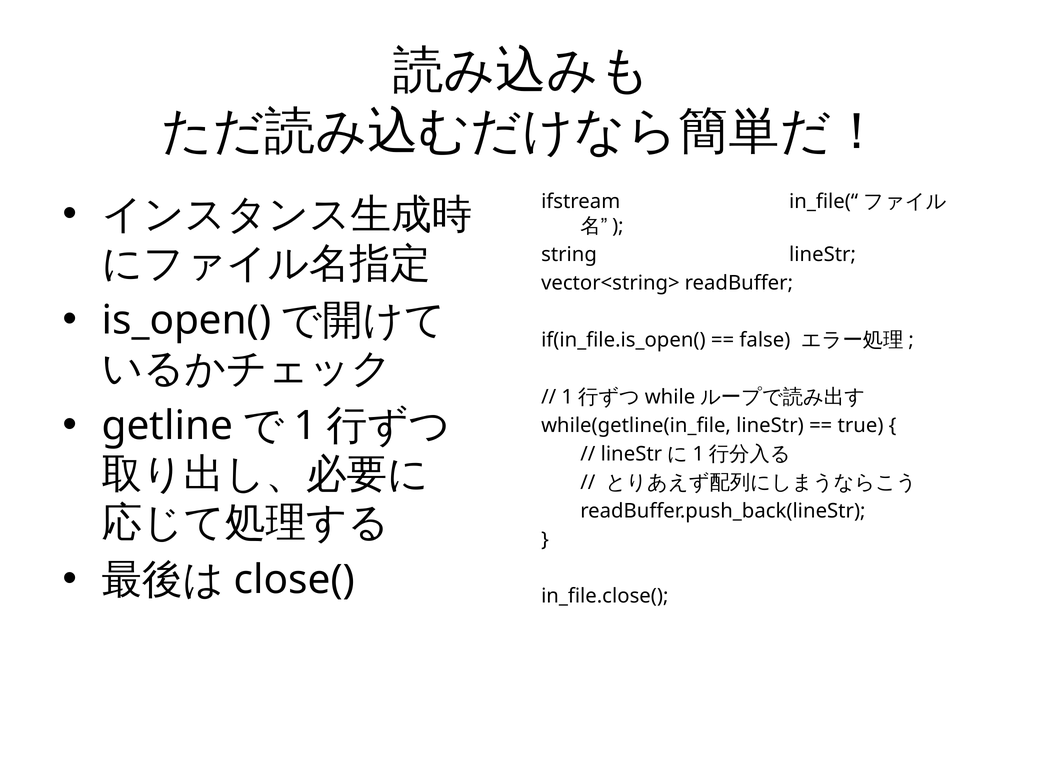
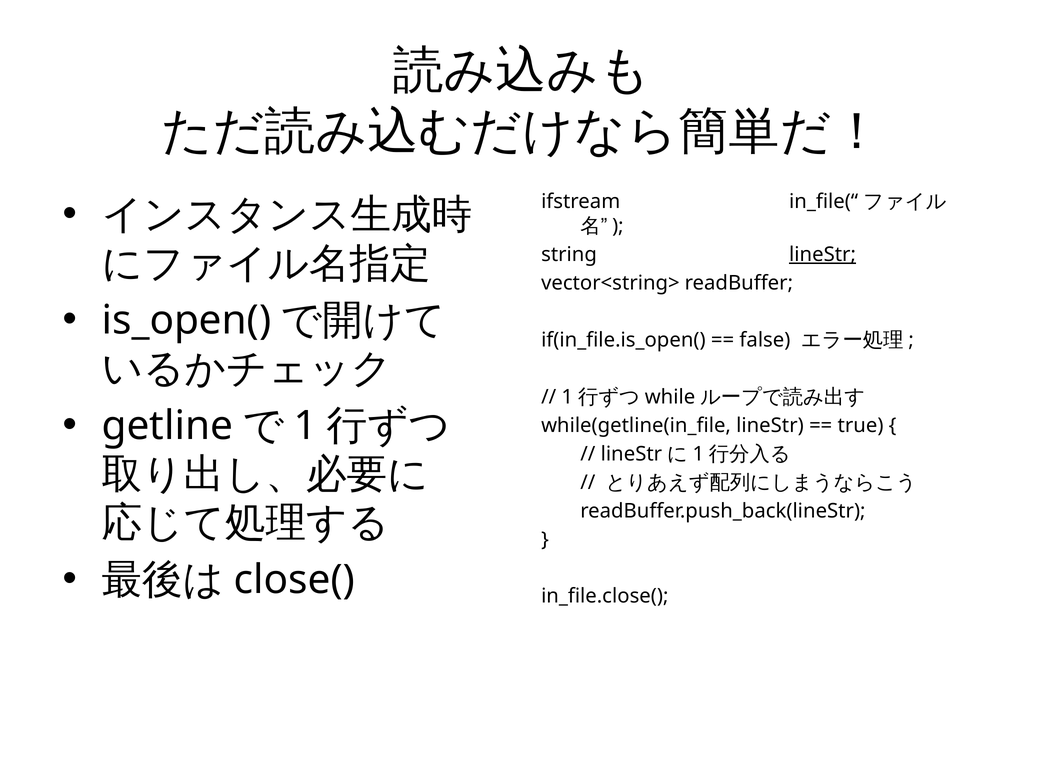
lineStr at (823, 254) underline: none -> present
